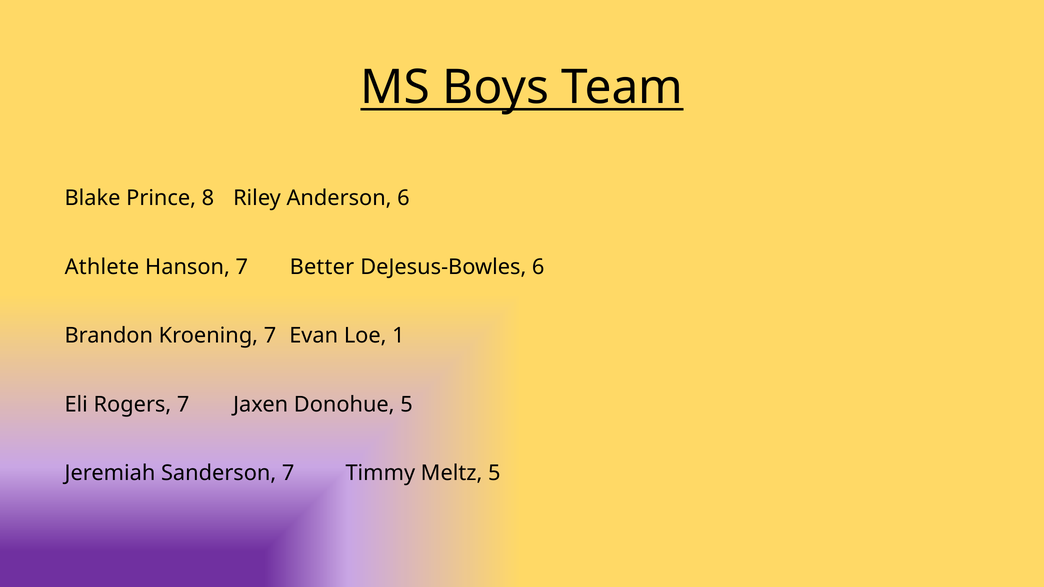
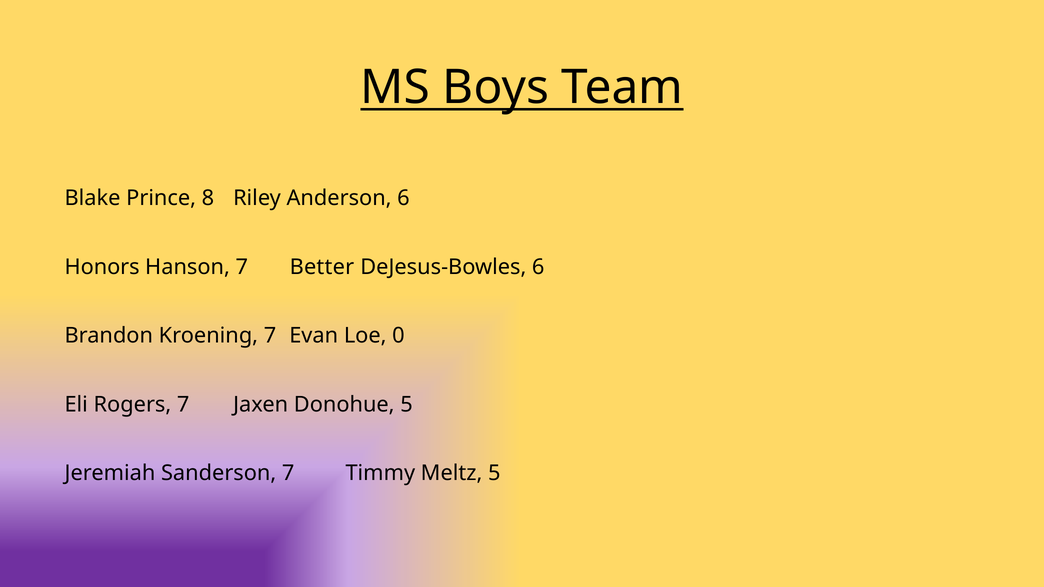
Athlete: Athlete -> Honors
1: 1 -> 0
